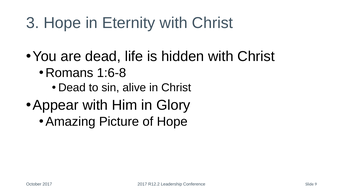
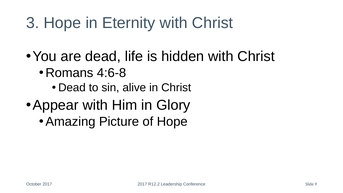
1:6-8: 1:6-8 -> 4:6-8
